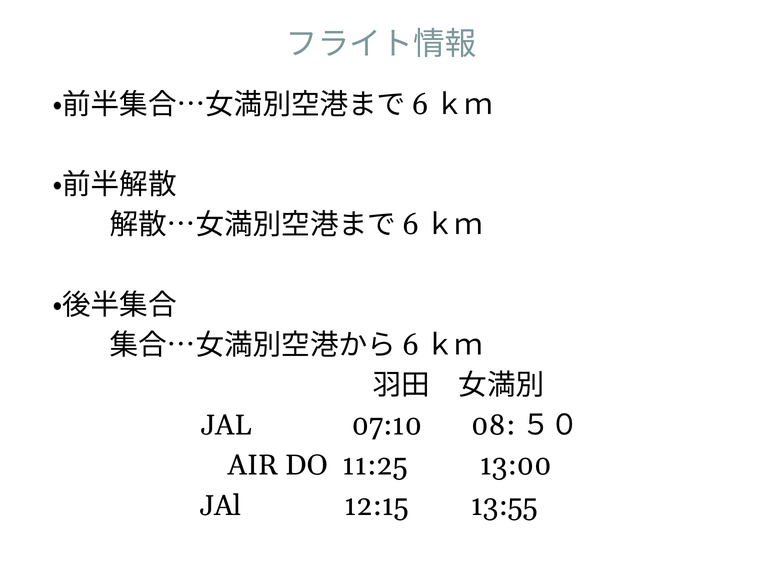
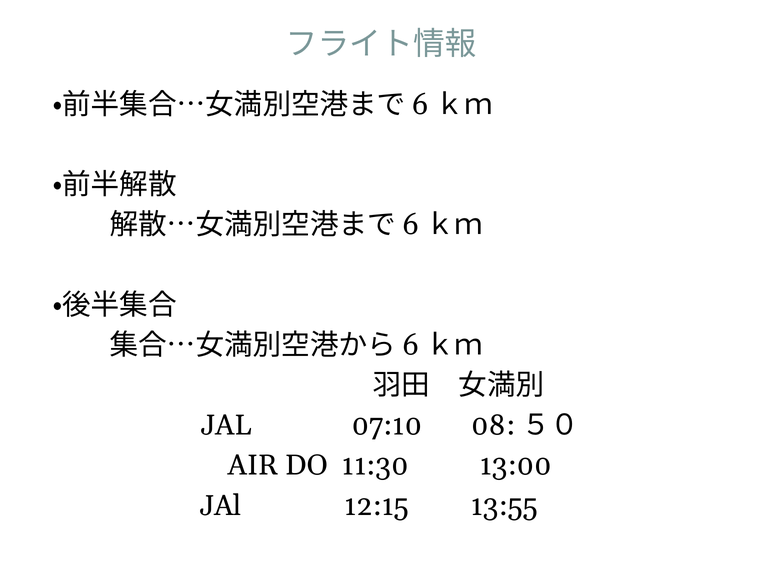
11:25: 11:25 -> 11:30
